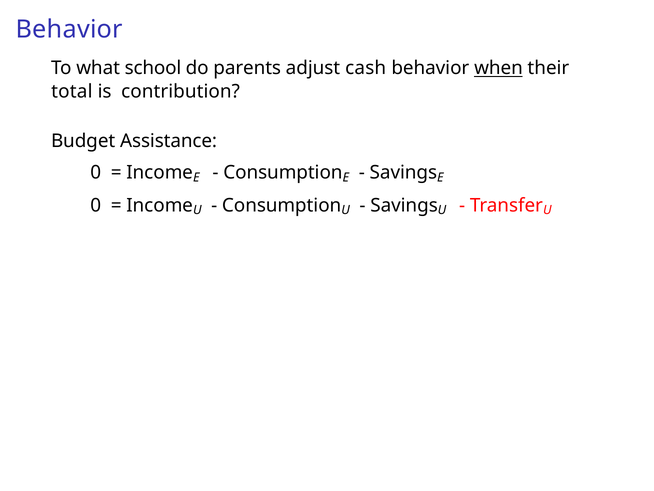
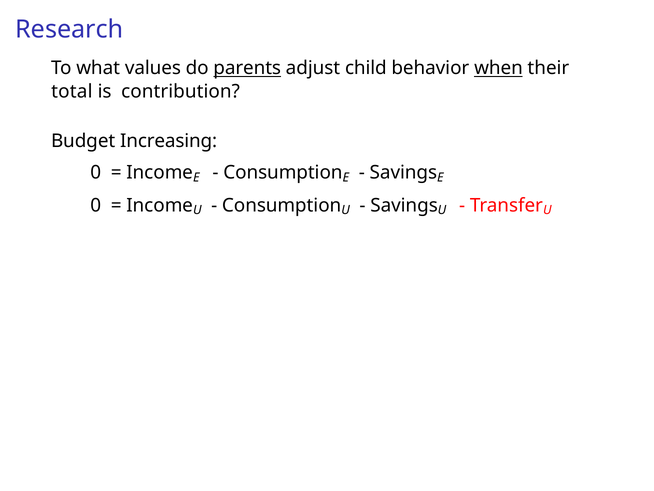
Behavior at (69, 30): Behavior -> Research
school: school -> values
parents underline: none -> present
cash: cash -> child
Assistance: Assistance -> Increasing
